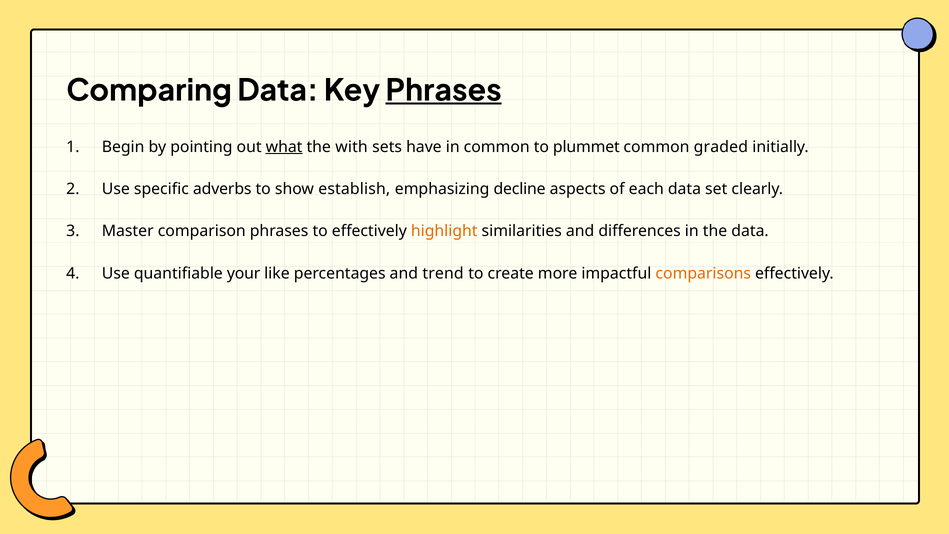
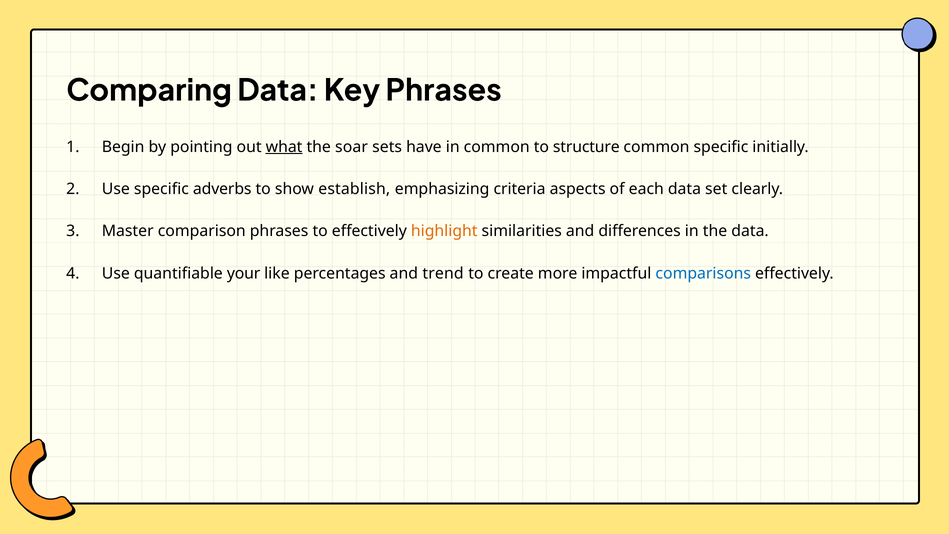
Phrases at (444, 91) underline: present -> none
with: with -> soar
plummet: plummet -> structure
common graded: graded -> specific
decline: decline -> criteria
comparisons colour: orange -> blue
